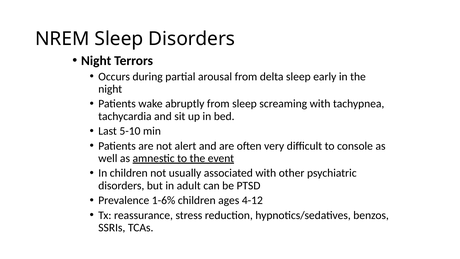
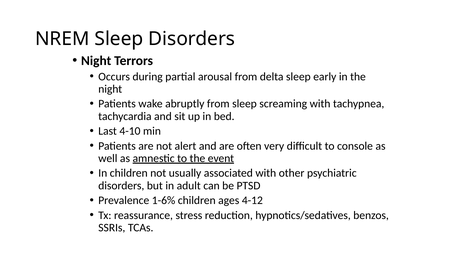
5-10: 5-10 -> 4-10
